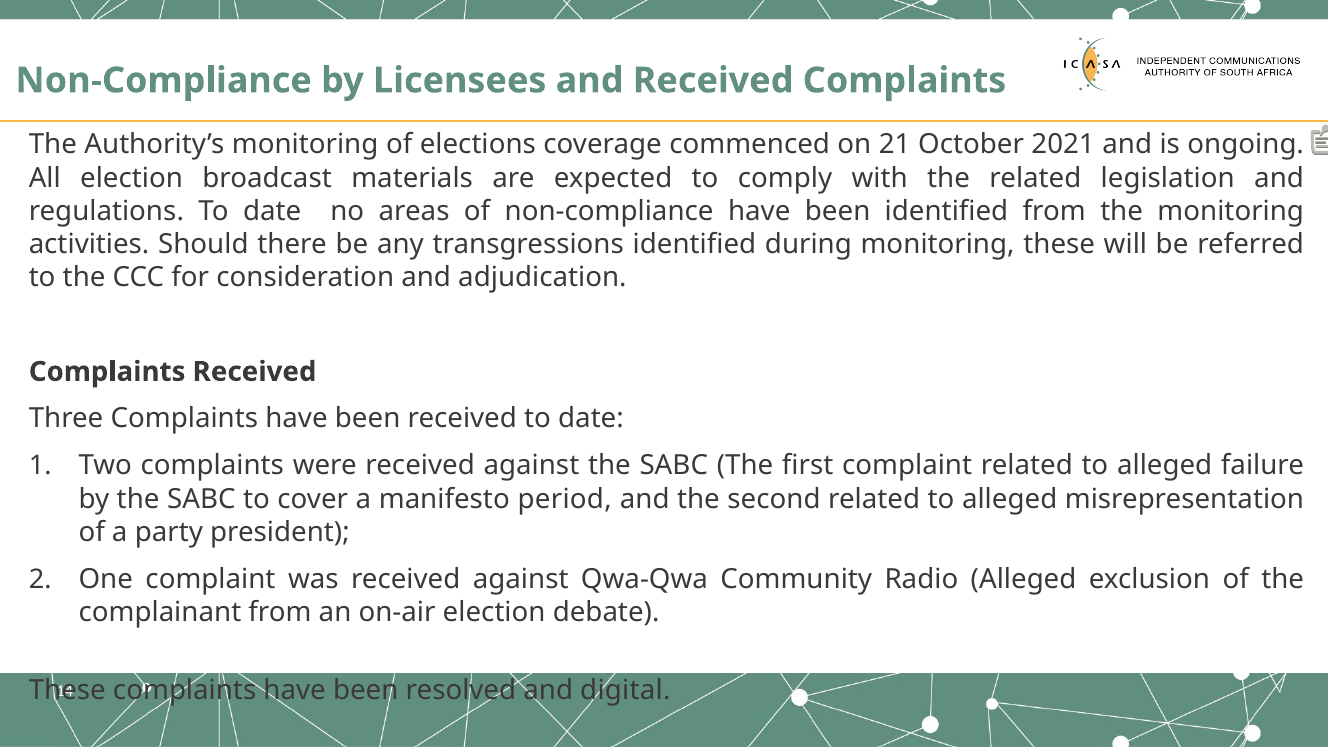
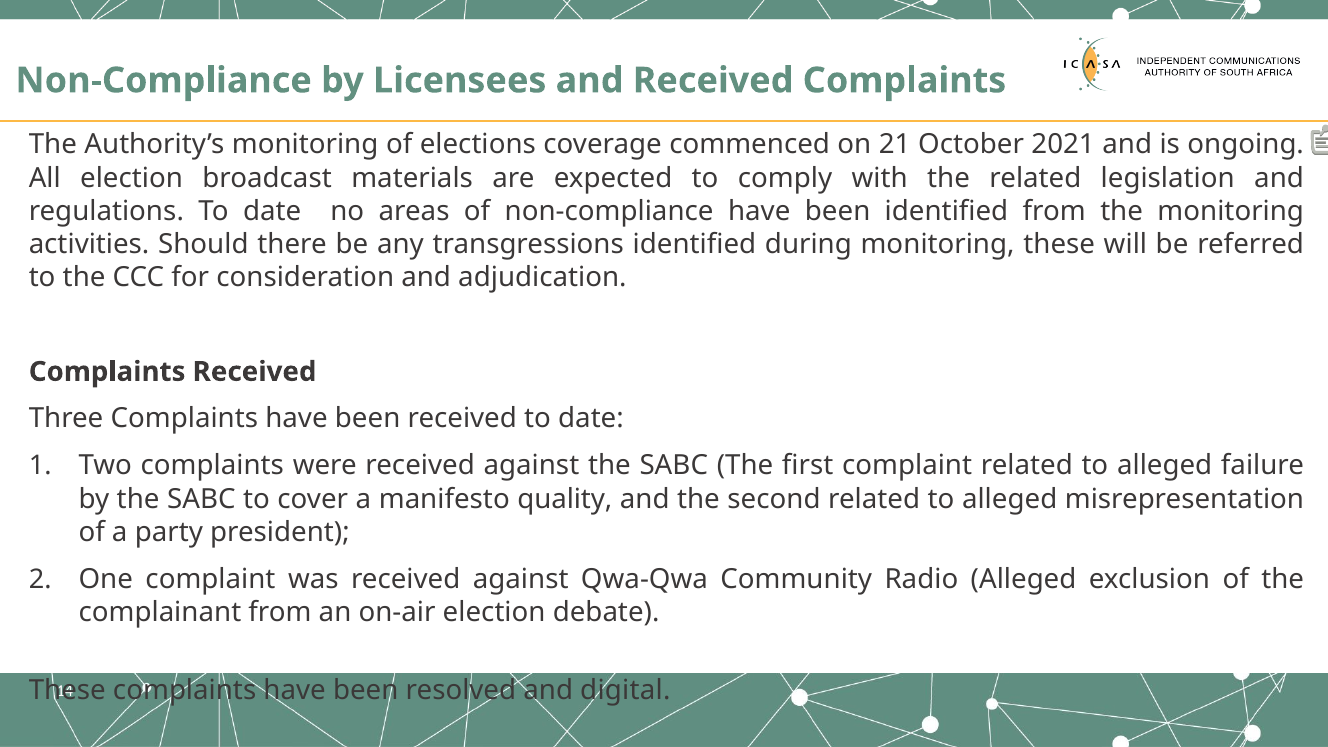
period: period -> quality
